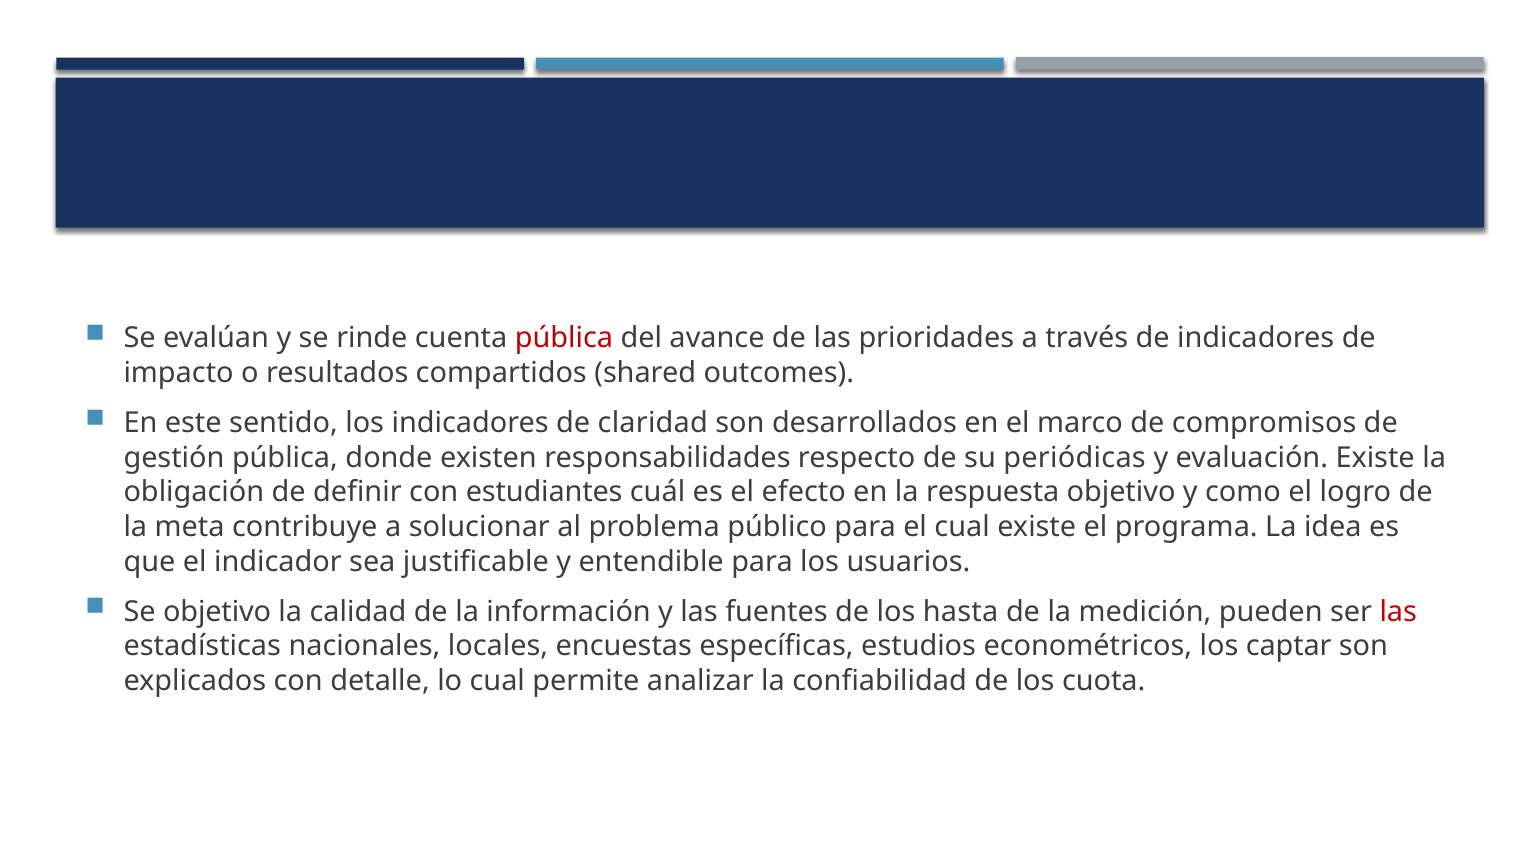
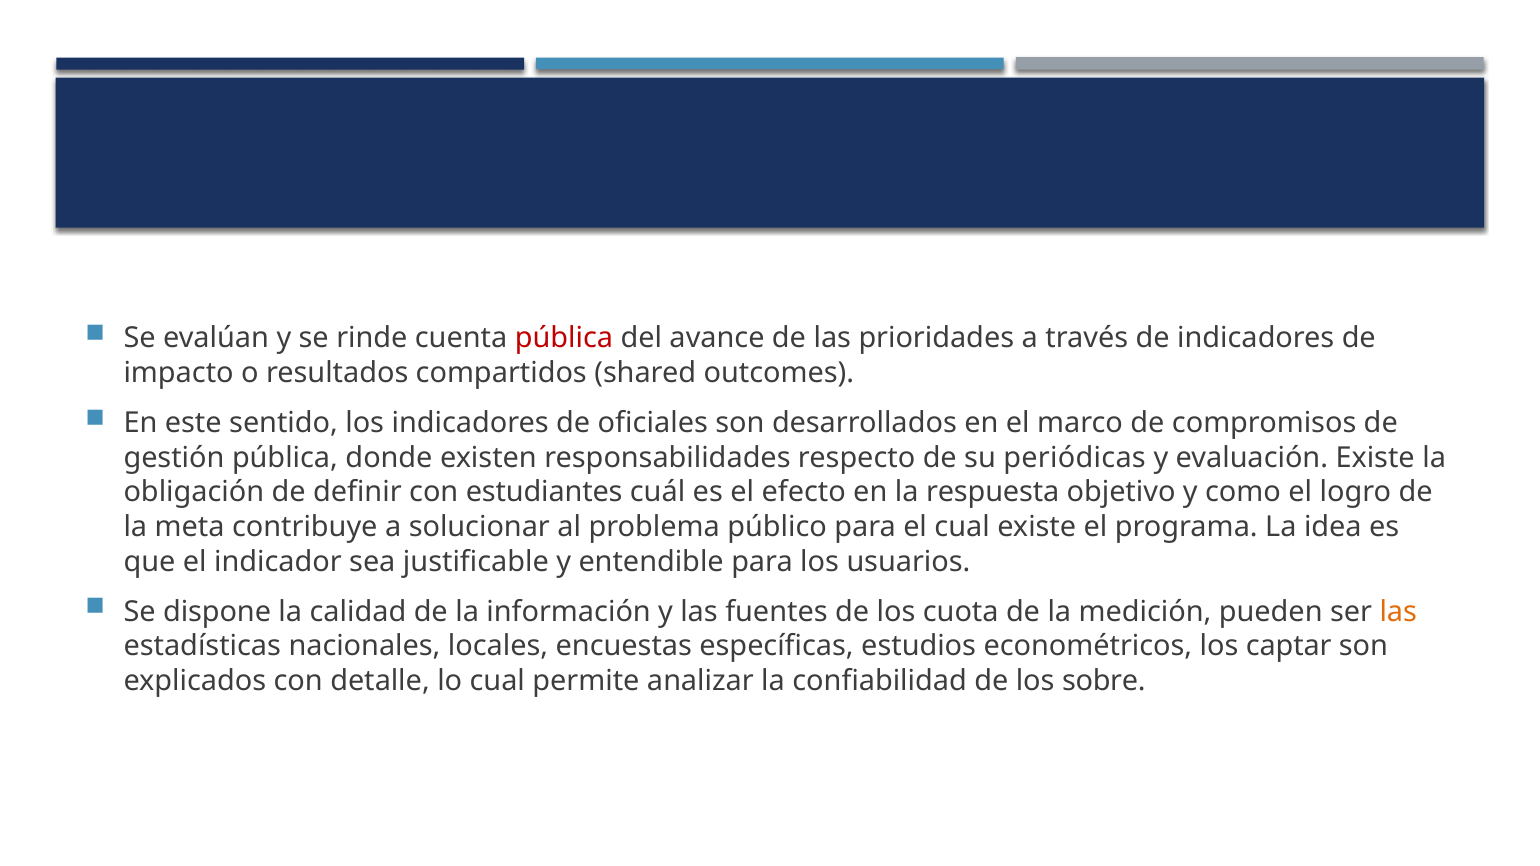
claridad: claridad -> oficiales
Se objetivo: objetivo -> dispone
hasta: hasta -> cuota
las at (1398, 612) colour: red -> orange
cuota: cuota -> sobre
